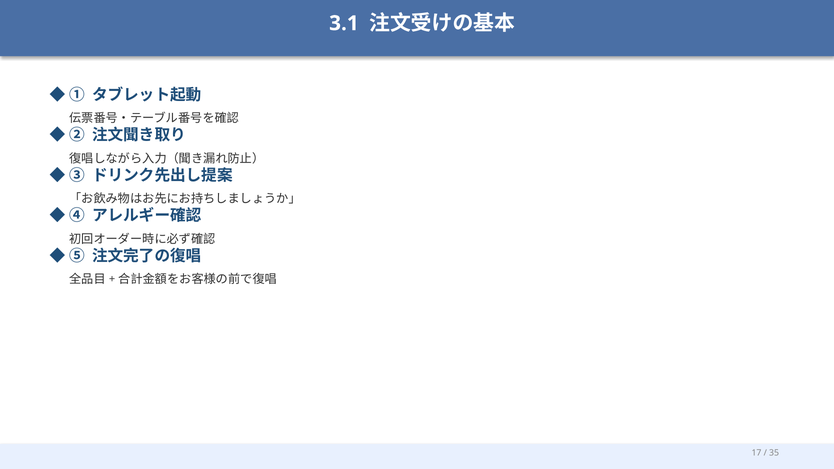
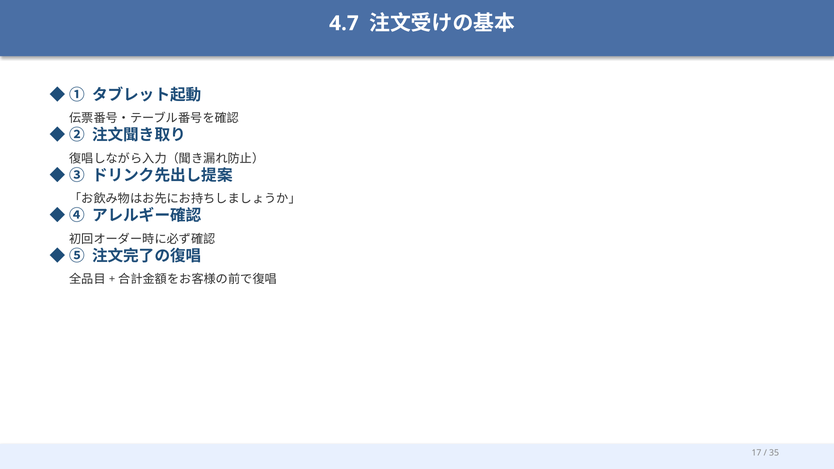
3.1: 3.1 -> 4.7
